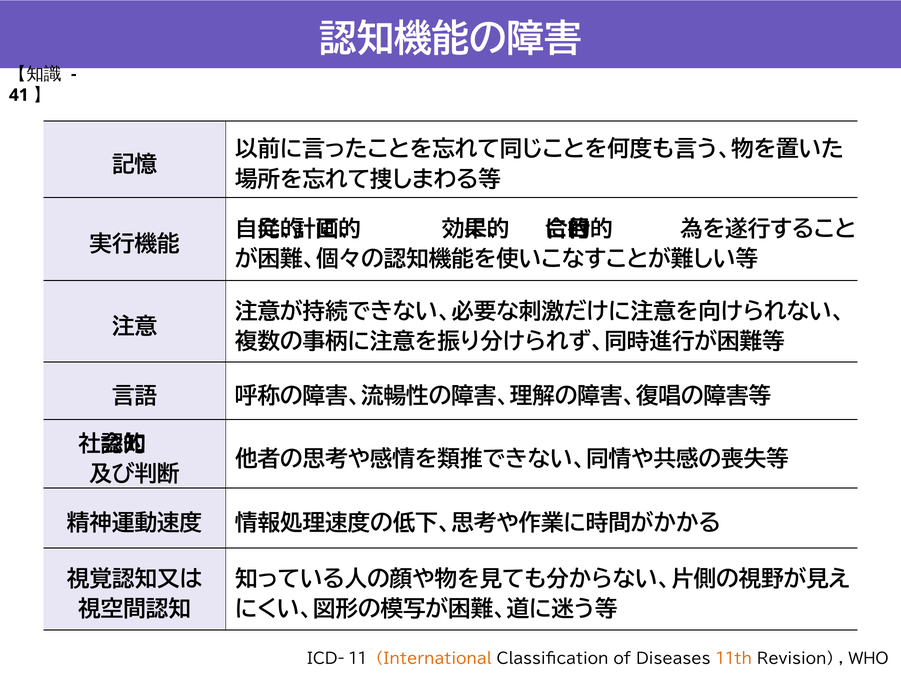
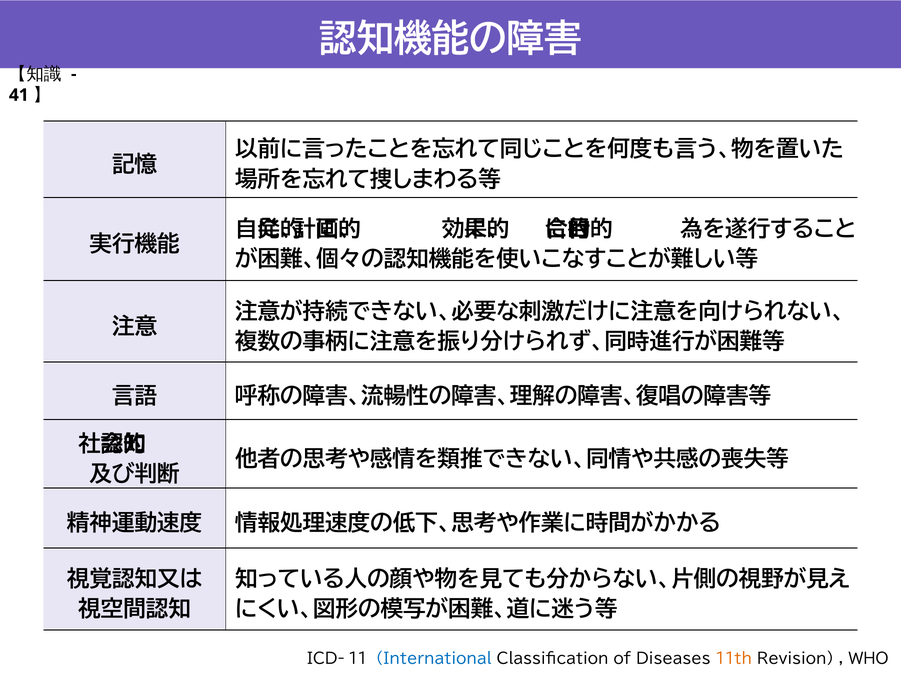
International colour: orange -> blue
